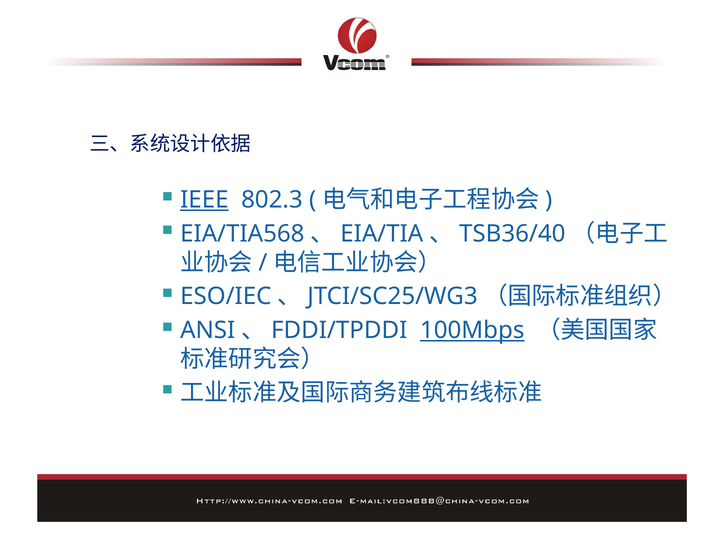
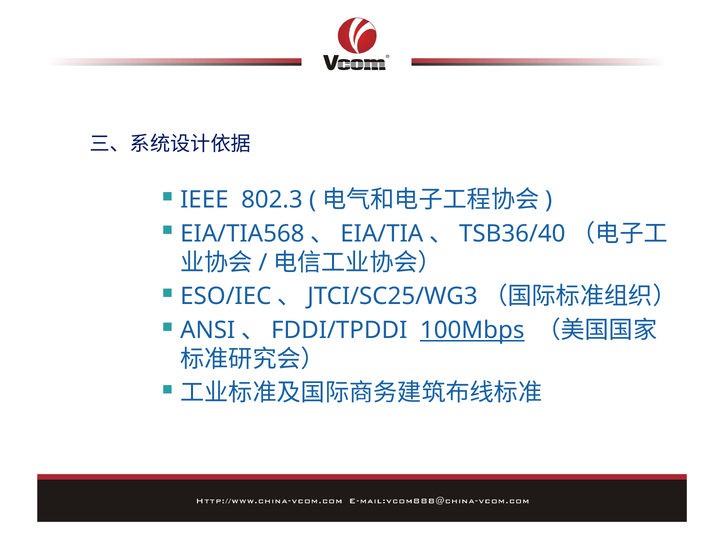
IEEE underline: present -> none
